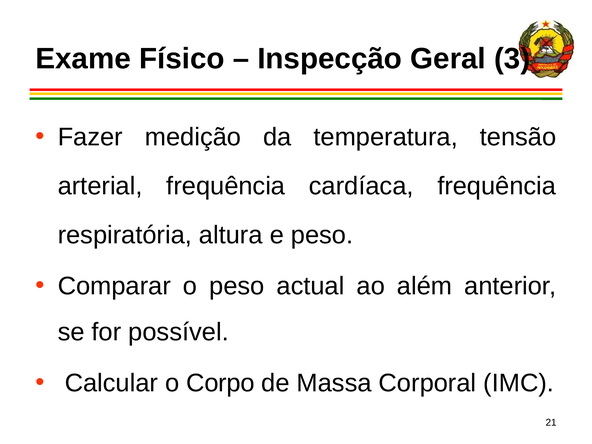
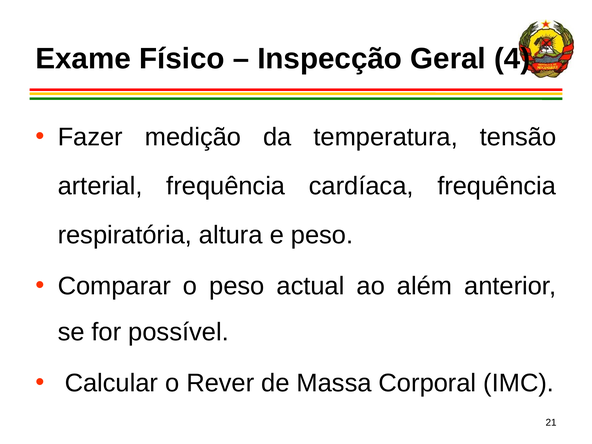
3: 3 -> 4
Corpo: Corpo -> Rever
